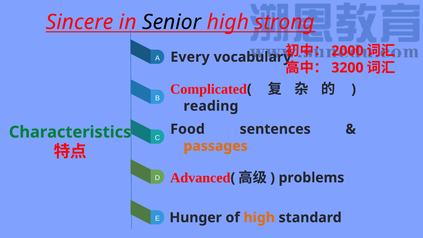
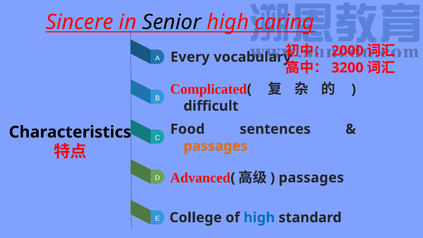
strong: strong -> caring
reading: reading -> difficult
Characteristics colour: green -> black
problems at (311, 178): problems -> passages
Hunger: Hunger -> College
high at (259, 218) colour: orange -> blue
